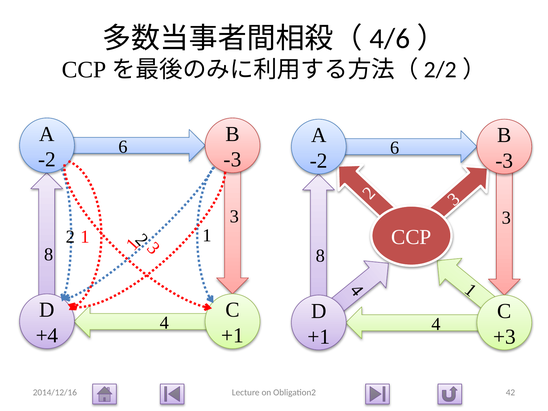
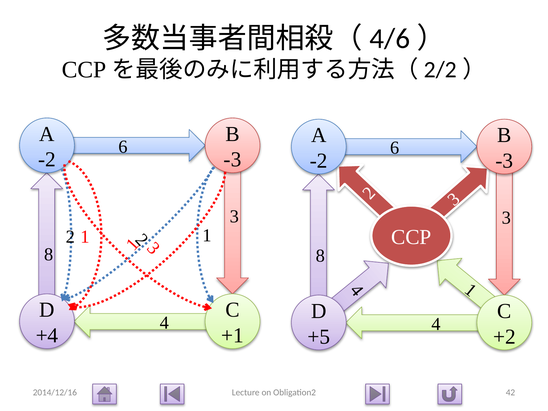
+1 at (319, 337): +1 -> +5
+3: +3 -> +2
